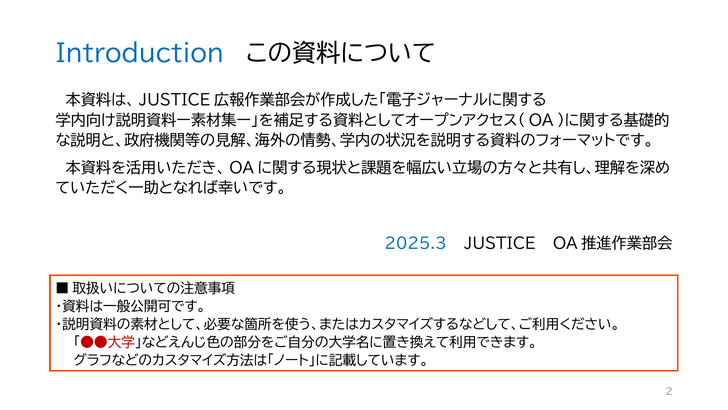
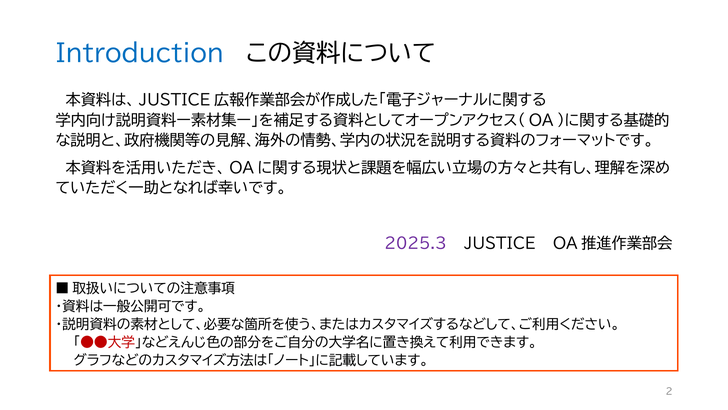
2025.3 colour: blue -> purple
